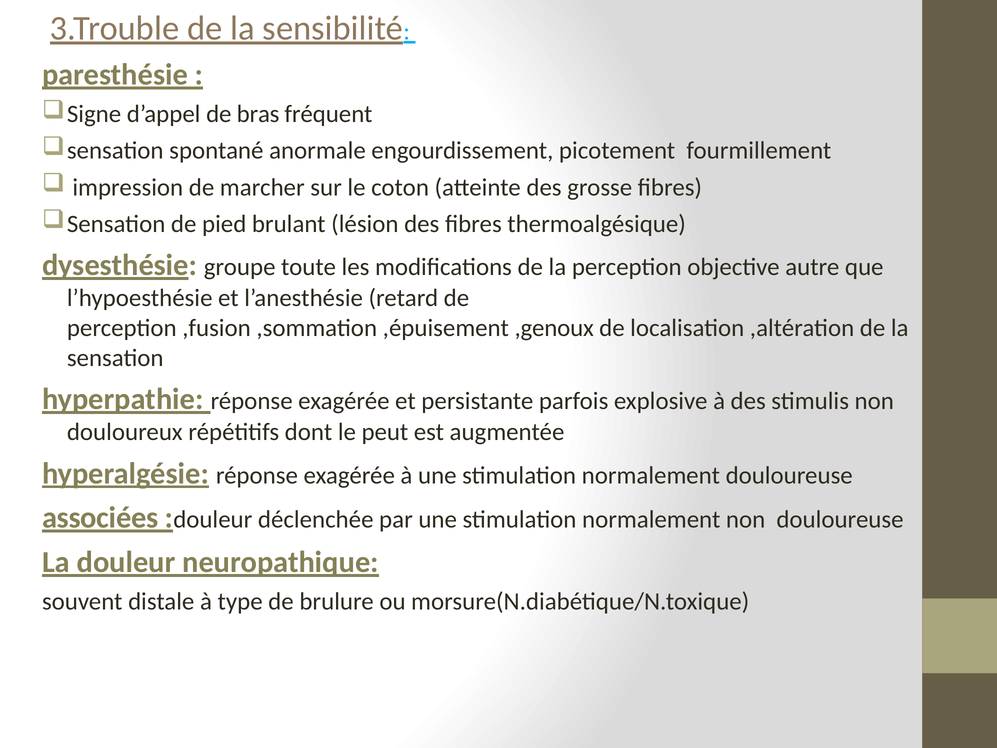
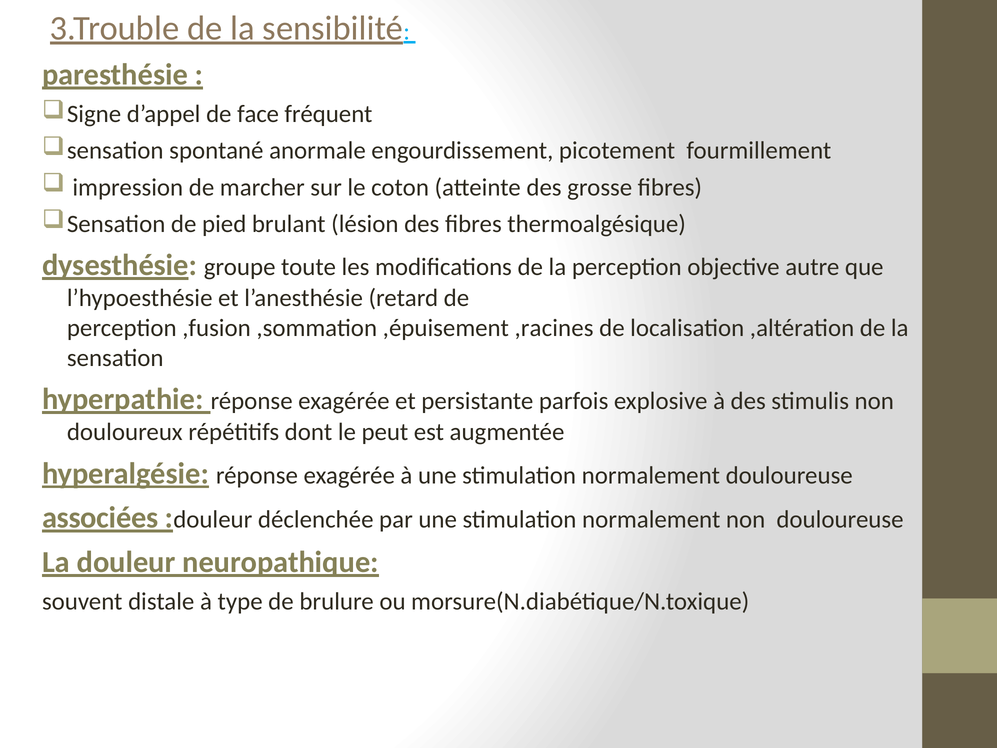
bras: bras -> face
,genoux: ,genoux -> ,racines
